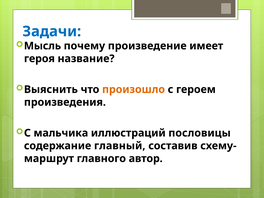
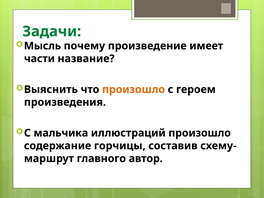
Задачи colour: blue -> green
героя: героя -> части
иллюстраций пословицы: пословицы -> произошло
главный: главный -> горчицы
